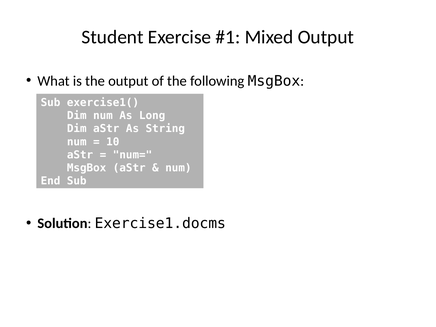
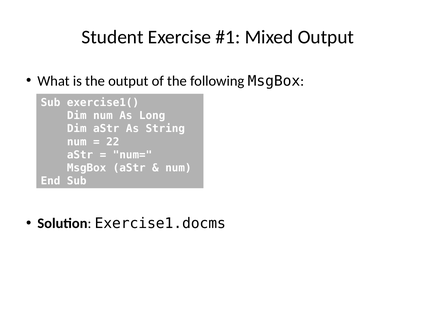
10: 10 -> 22
